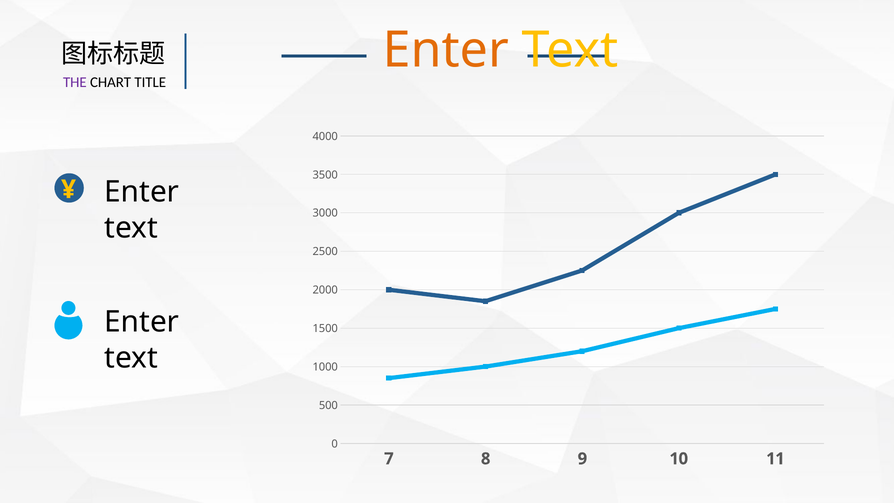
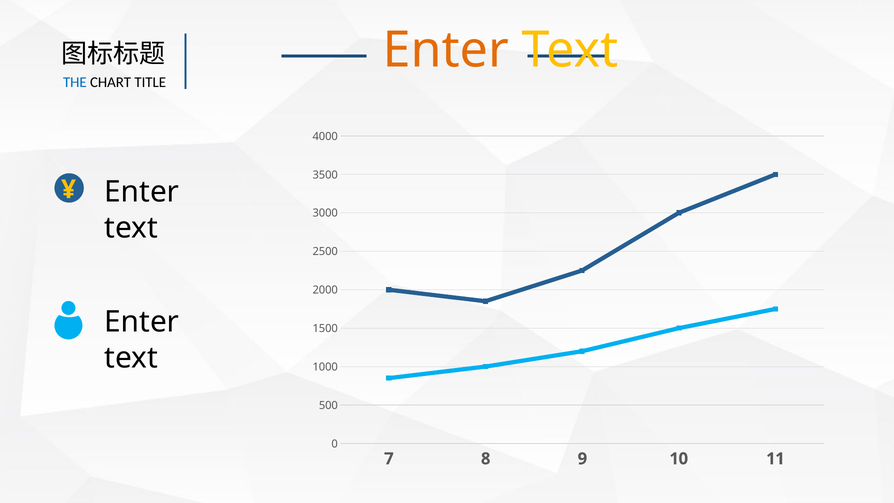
THE colour: purple -> blue
